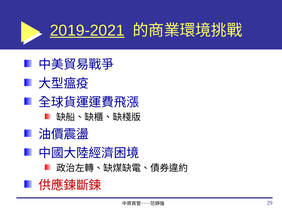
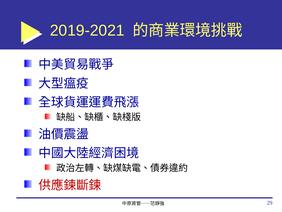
2019-2021 underline: present -> none
